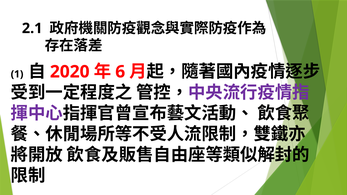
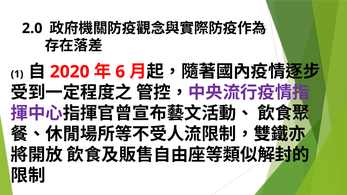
2.1: 2.1 -> 2.0
